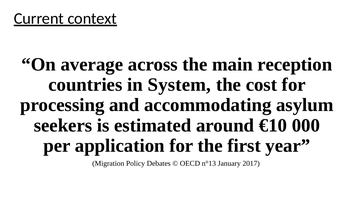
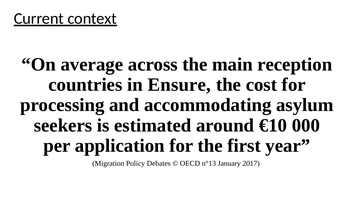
System: System -> Ensure
